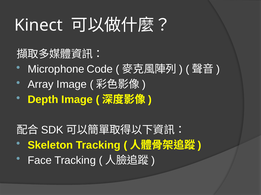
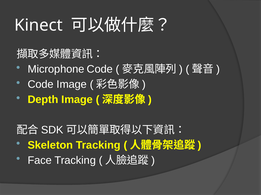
Array at (41, 85): Array -> Code
